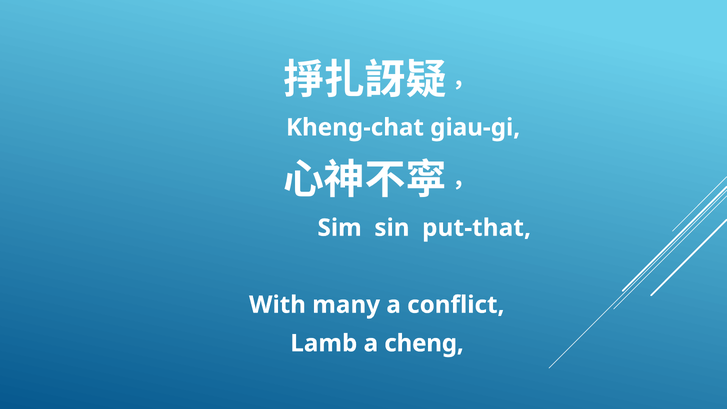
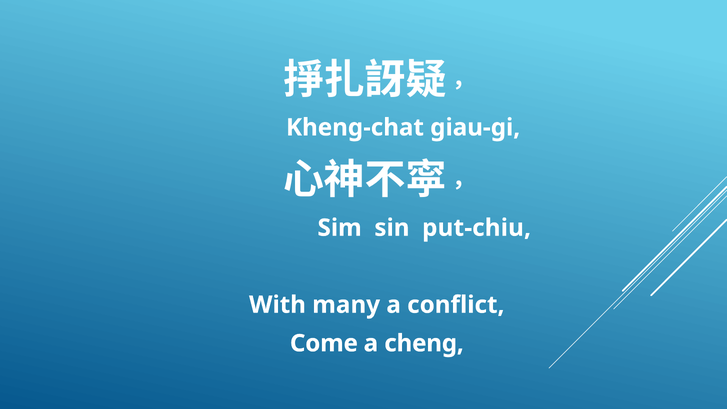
put-that: put-that -> put-chiu
Lamb: Lamb -> Come
